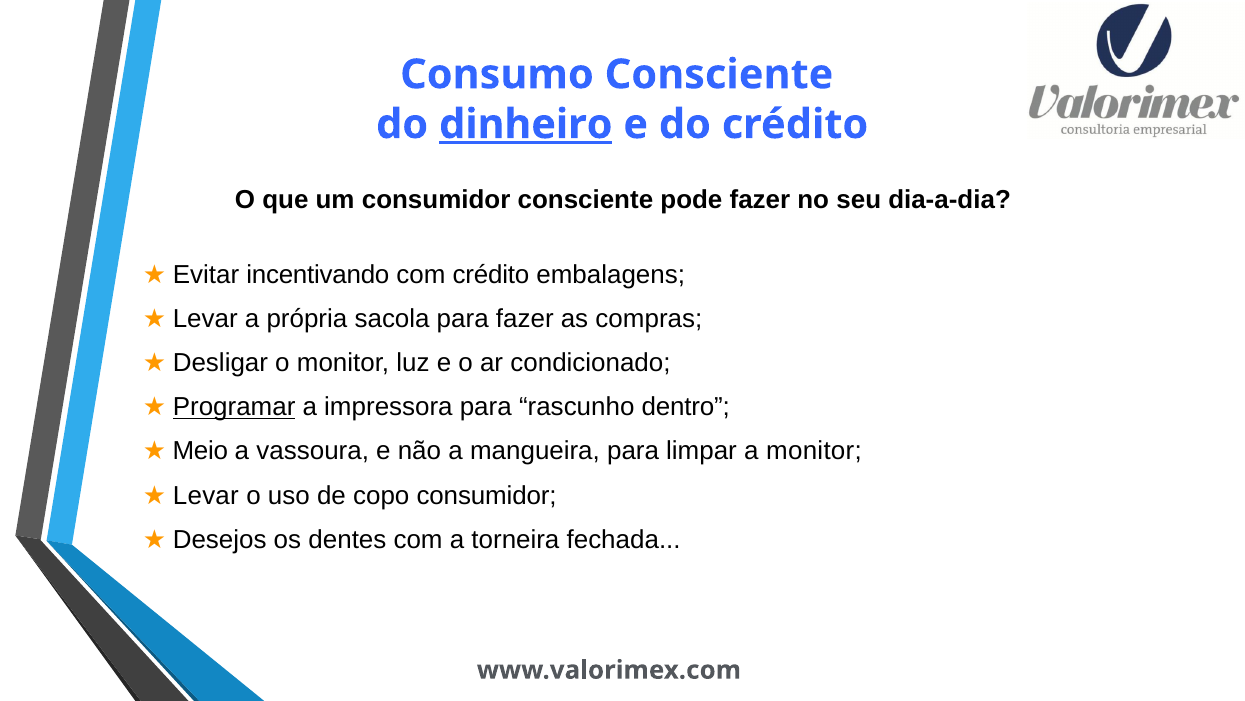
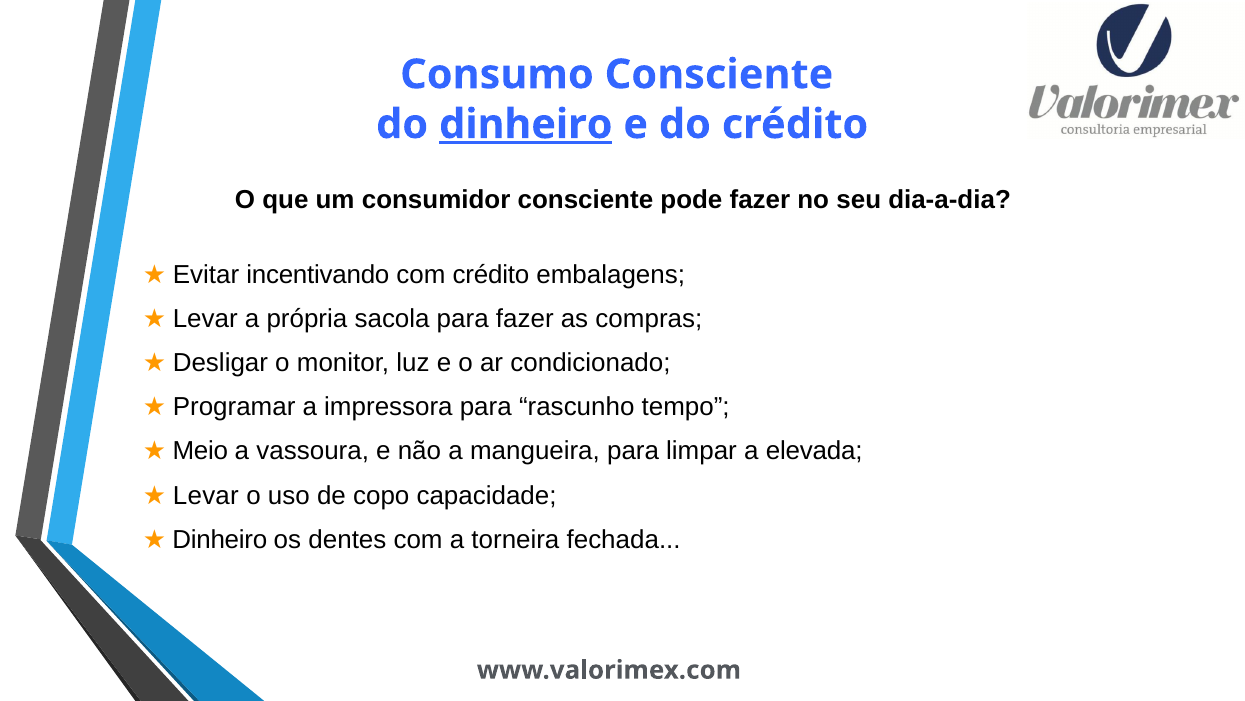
Programar underline: present -> none
dentro: dentro -> tempo
a monitor: monitor -> elevada
copo consumidor: consumidor -> capacidade
Desejos at (220, 539): Desejos -> Dinheiro
